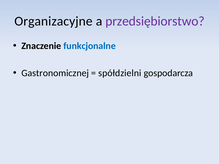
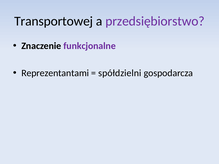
Organizacyjne: Organizacyjne -> Transportowej
funkcjonalne colour: blue -> purple
Gastronomicznej: Gastronomicznej -> Reprezentantami
